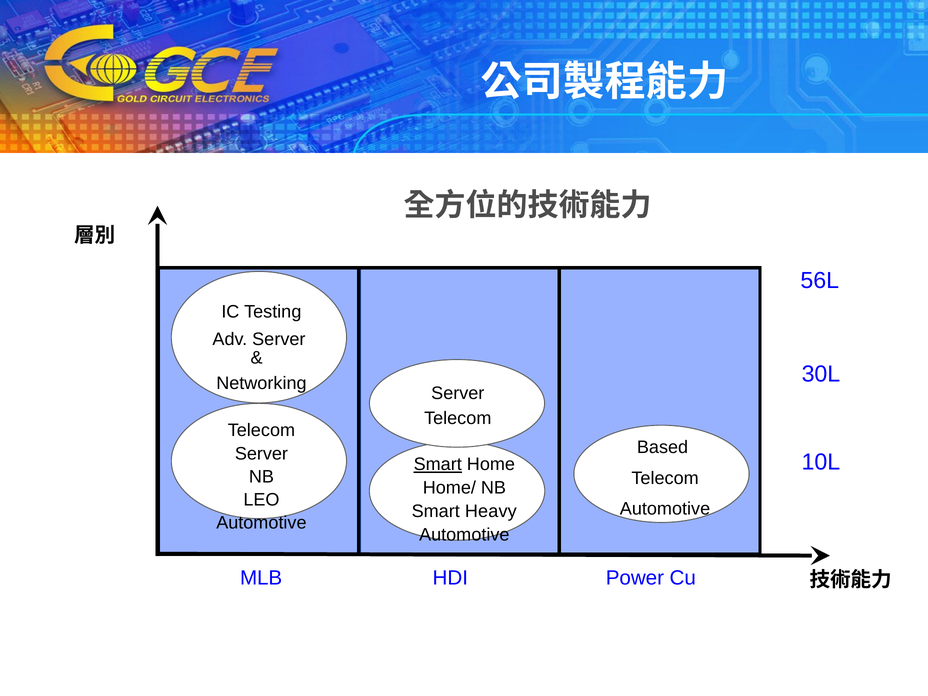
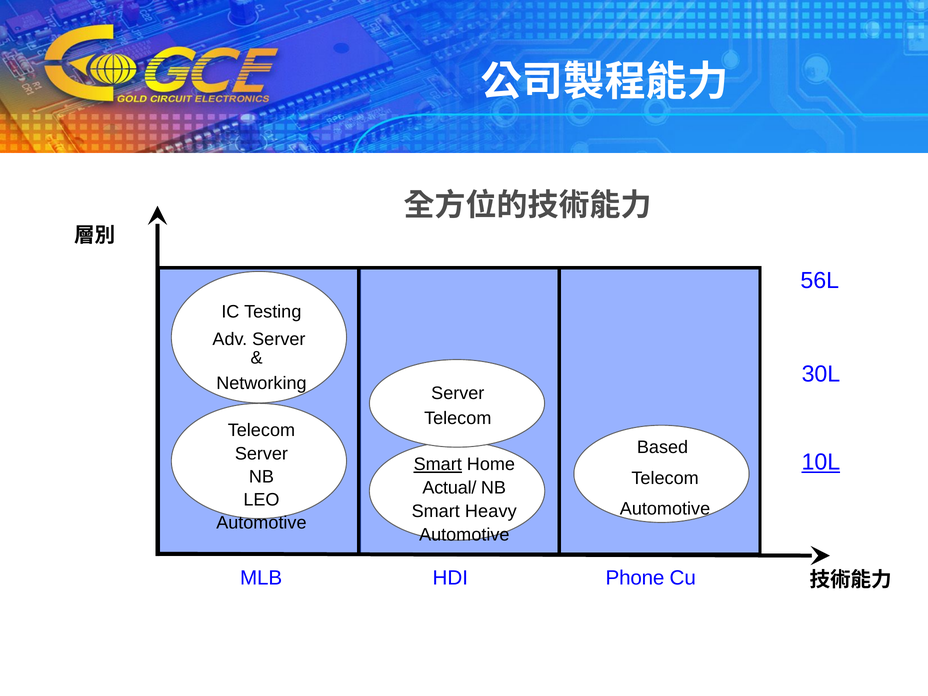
10L underline: none -> present
Home/: Home/ -> Actual/
Power: Power -> Phone
